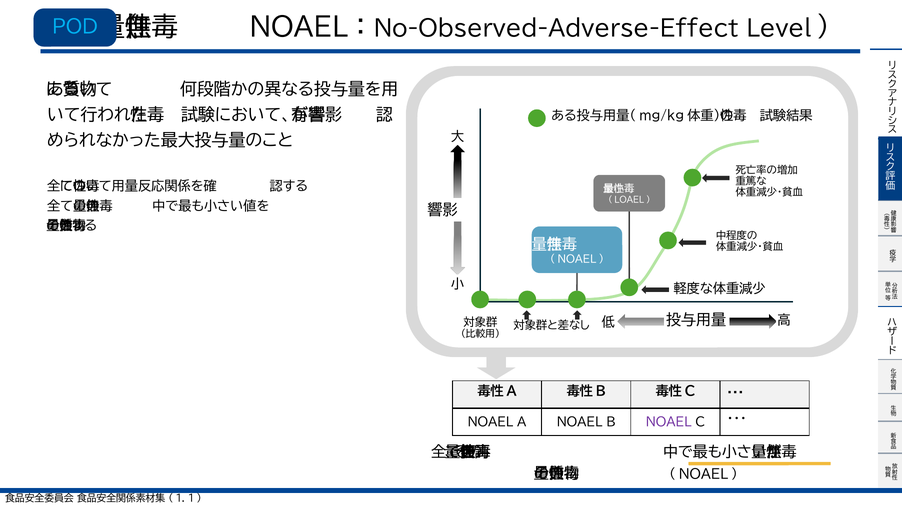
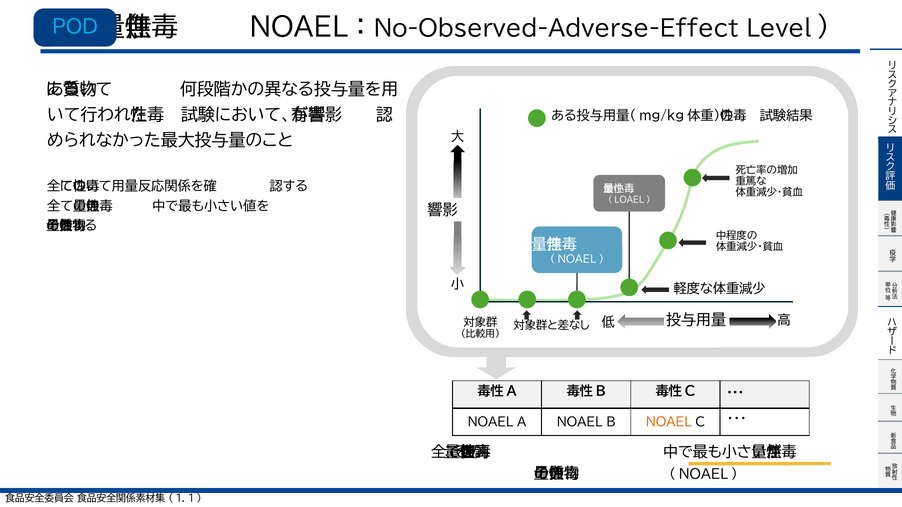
NOAEL at (669, 423) colour: purple -> orange
